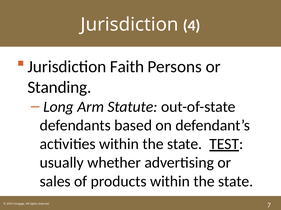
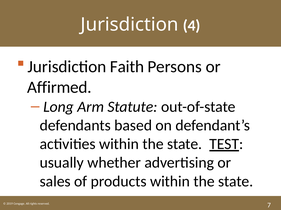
Standing: Standing -> Affirmed
